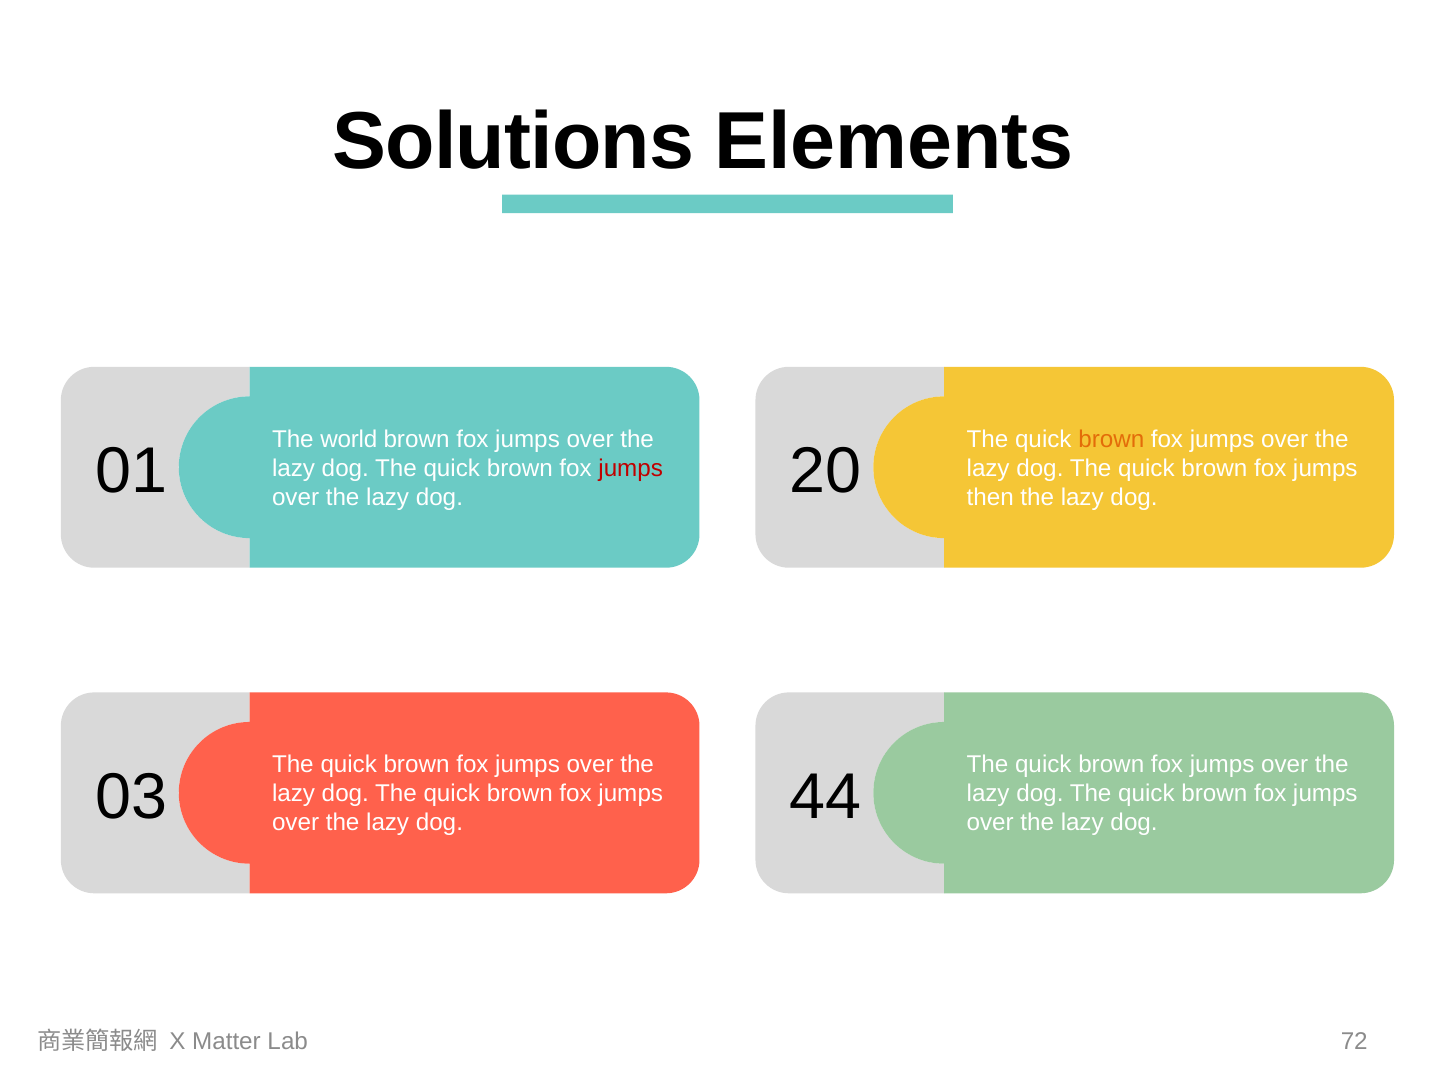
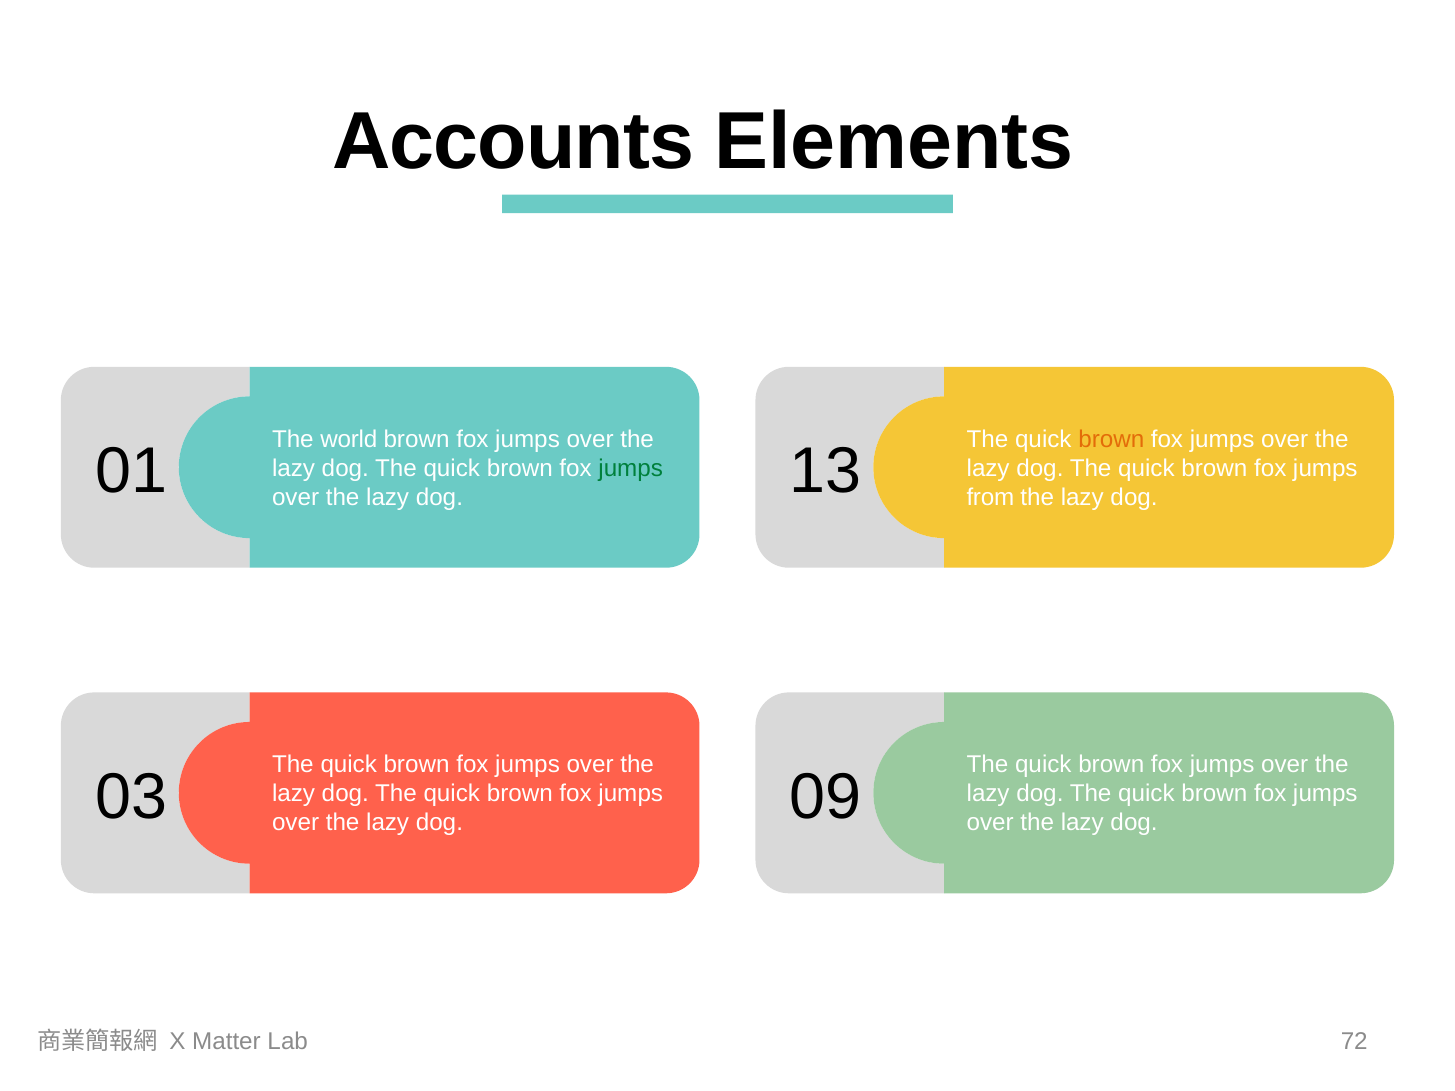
Solutions: Solutions -> Accounts
jumps at (631, 468) colour: red -> green
20: 20 -> 13
then: then -> from
44: 44 -> 09
